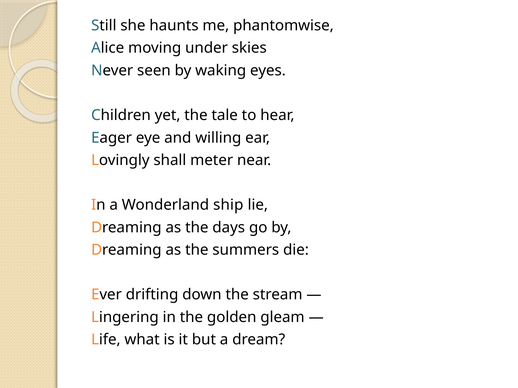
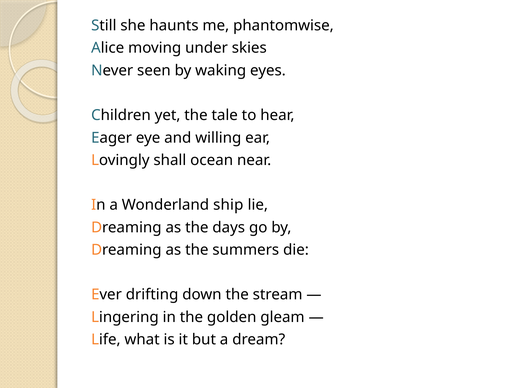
meter: meter -> ocean
